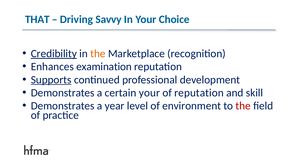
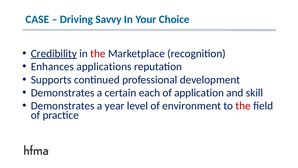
THAT: THAT -> CASE
the at (98, 53) colour: orange -> red
examination: examination -> applications
Supports underline: present -> none
certain your: your -> each
of reputation: reputation -> application
